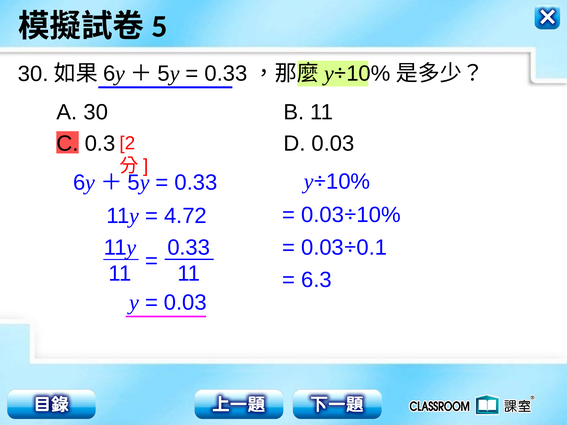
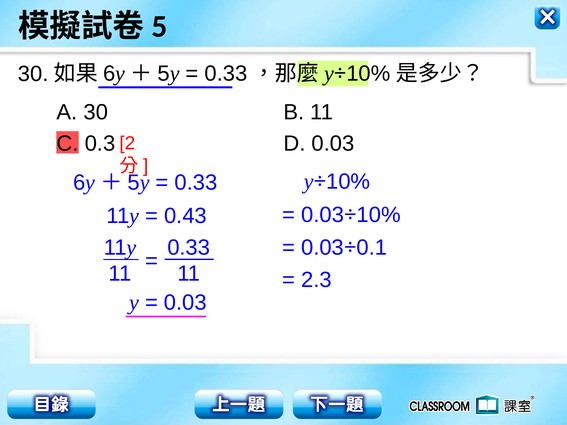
4.72: 4.72 -> 0.43
6.3: 6.3 -> 2.3
